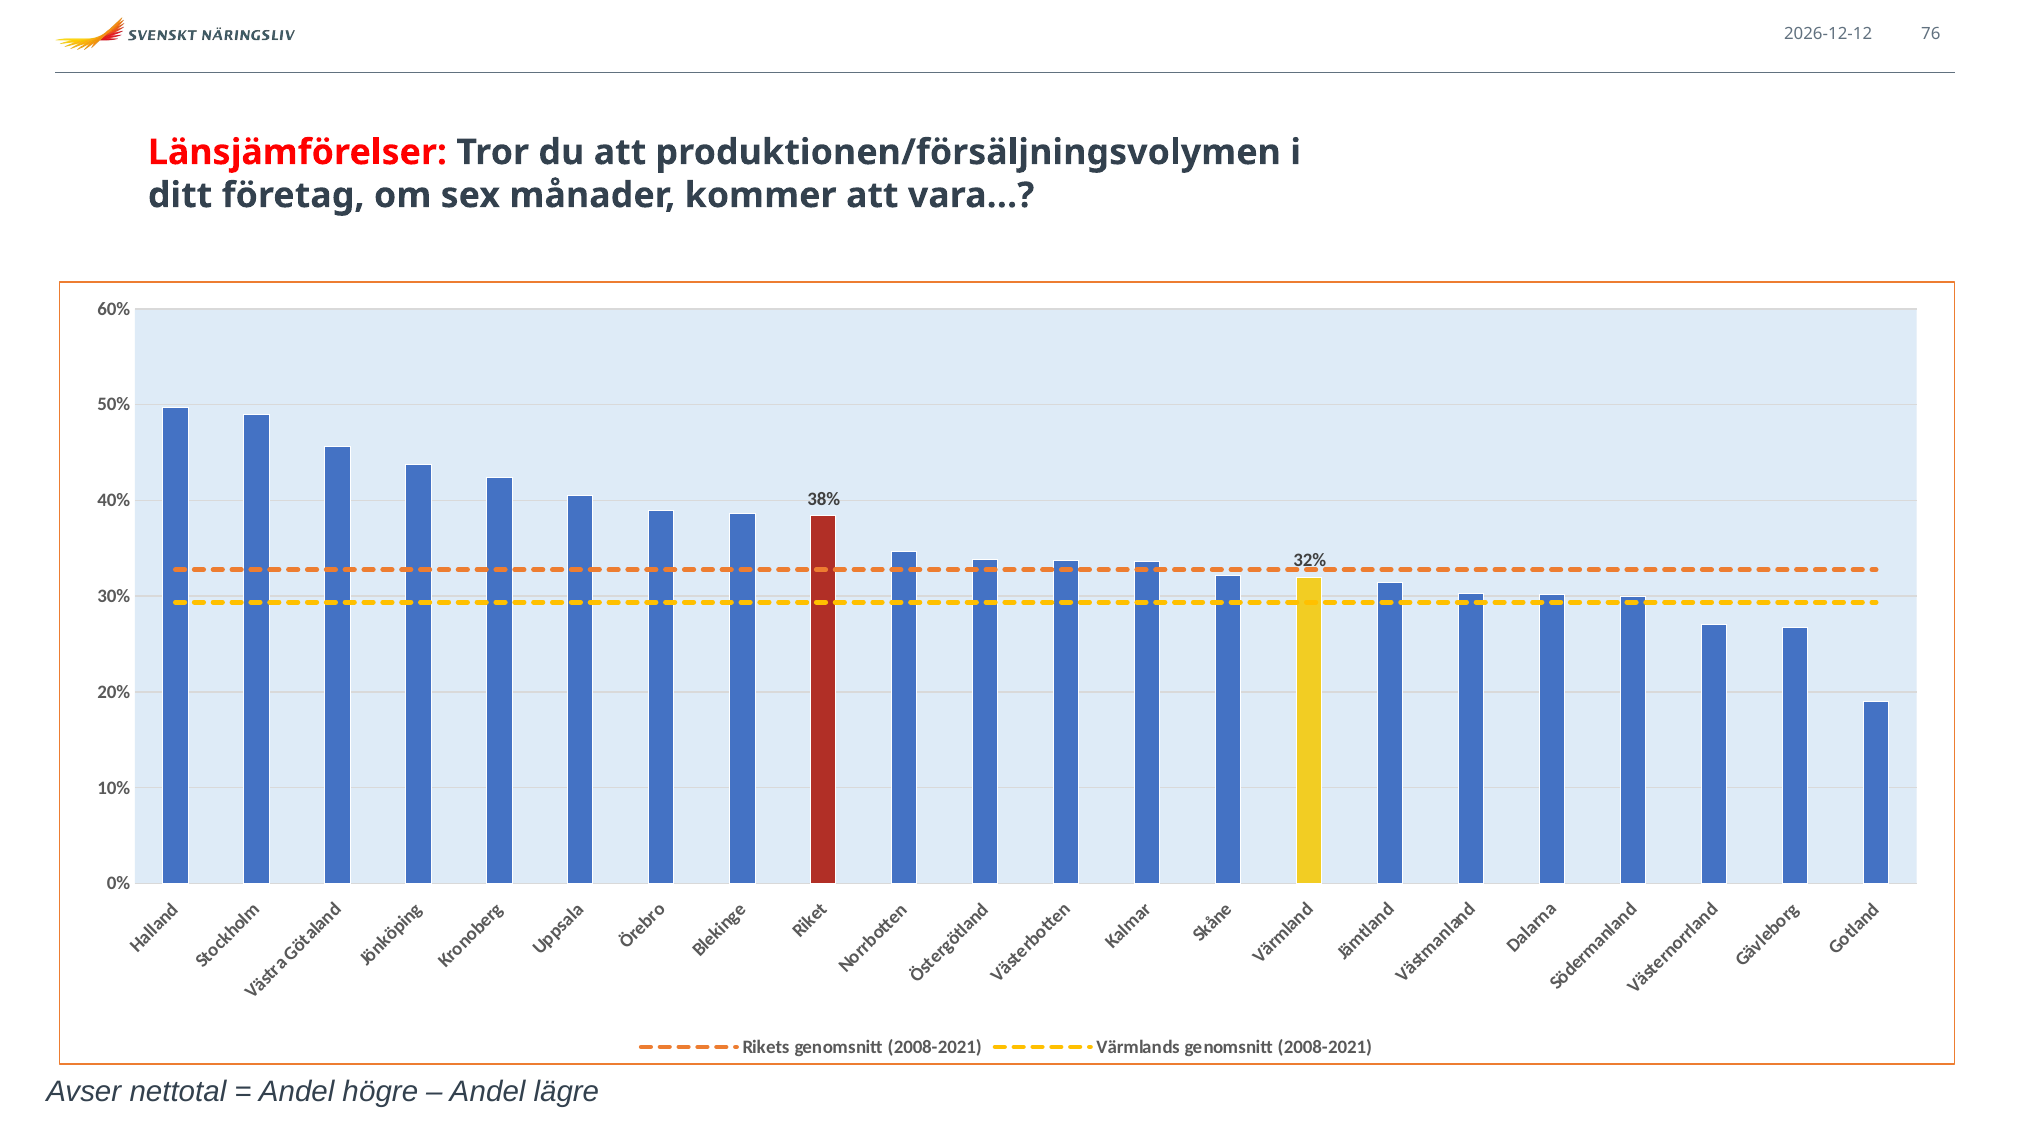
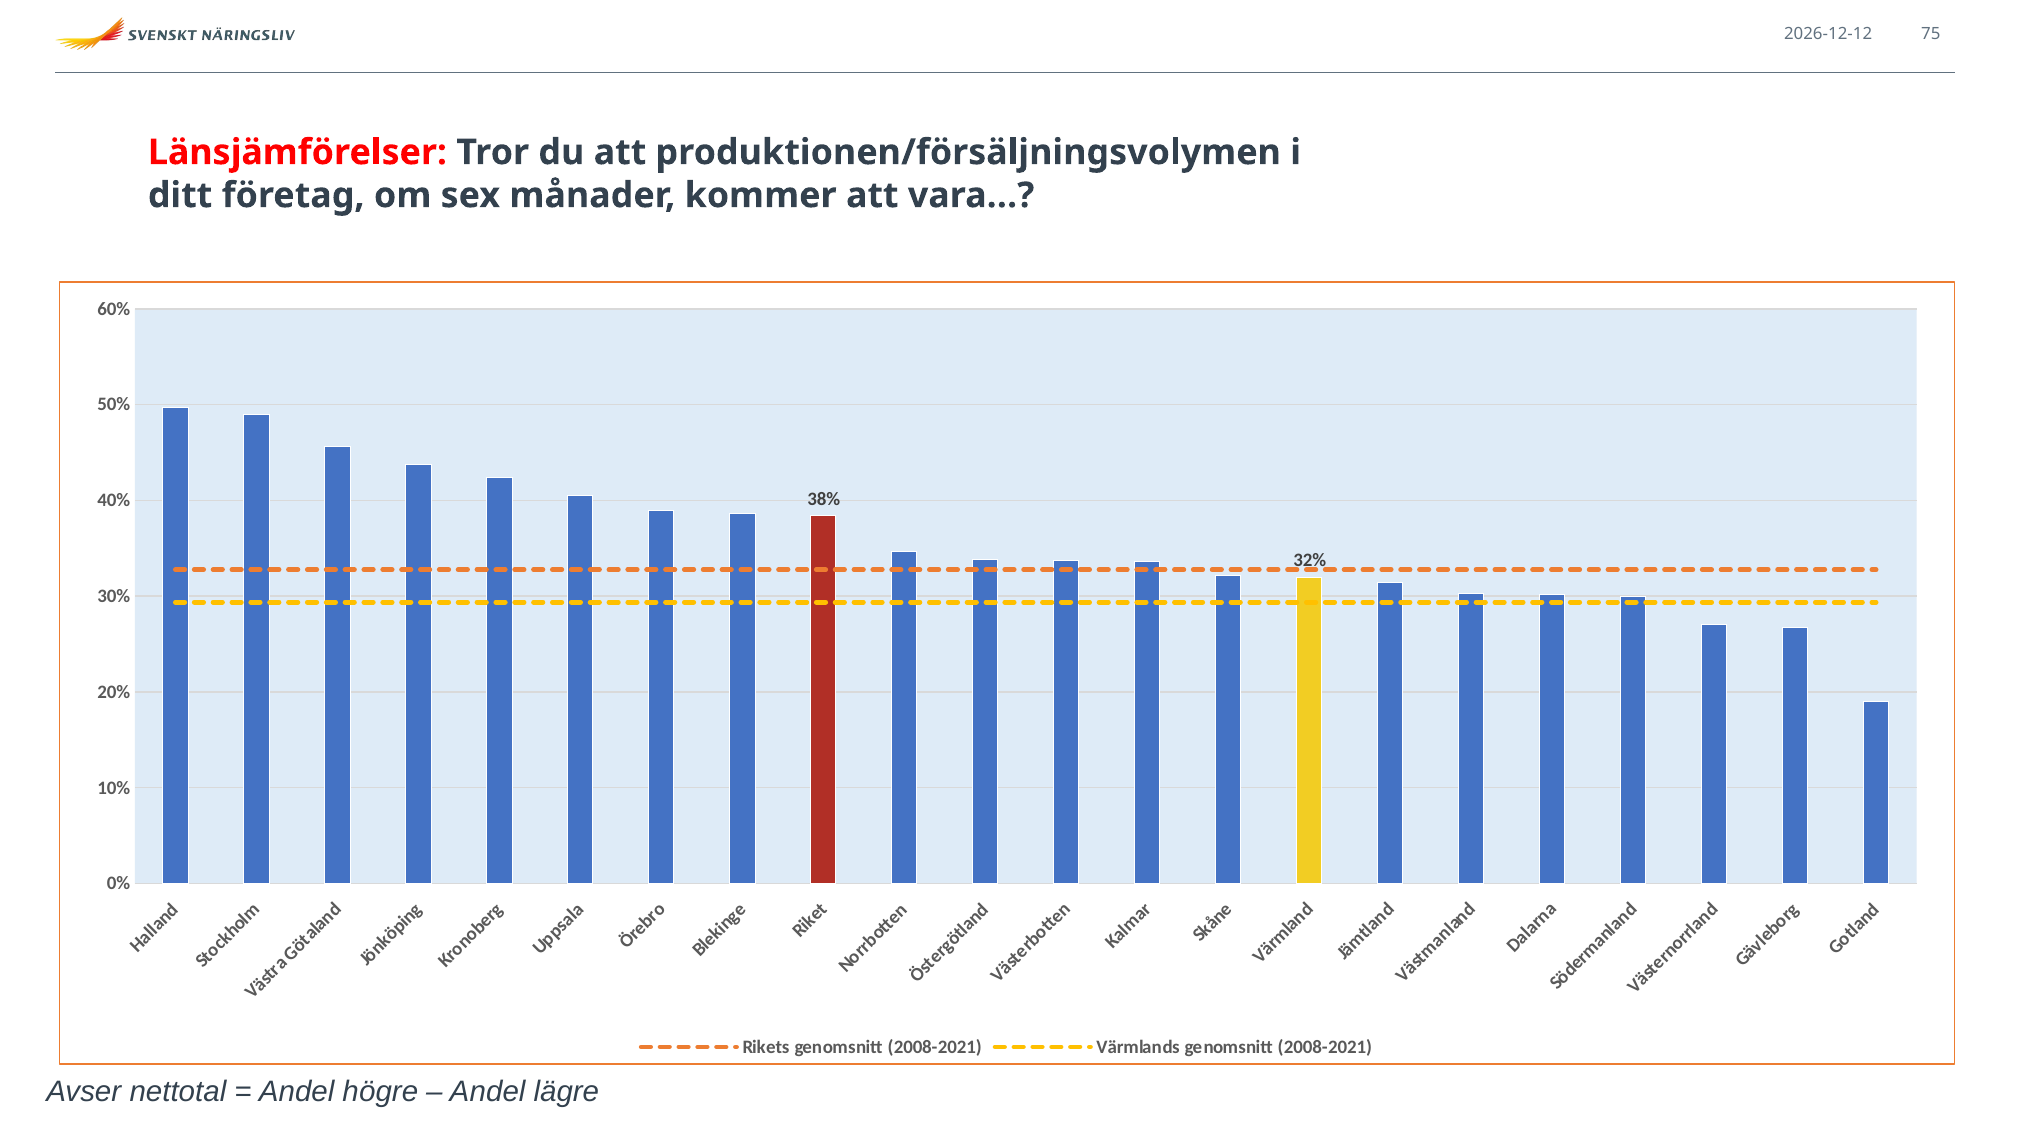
76: 76 -> 75
